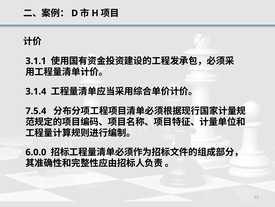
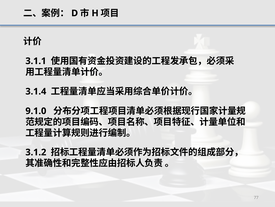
7.5.4: 7.5.4 -> 9.1.0
6.0.0: 6.0.0 -> 3.1.2
